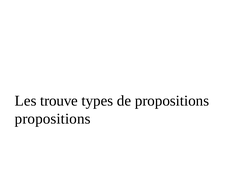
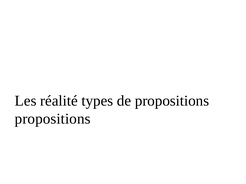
trouve: trouve -> réalité
